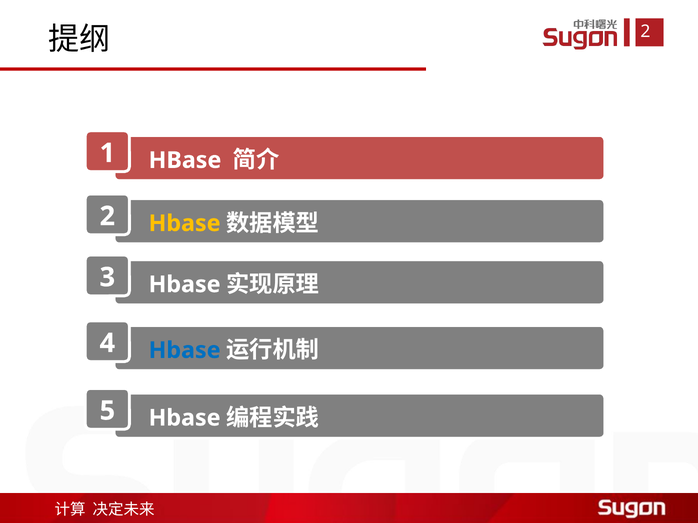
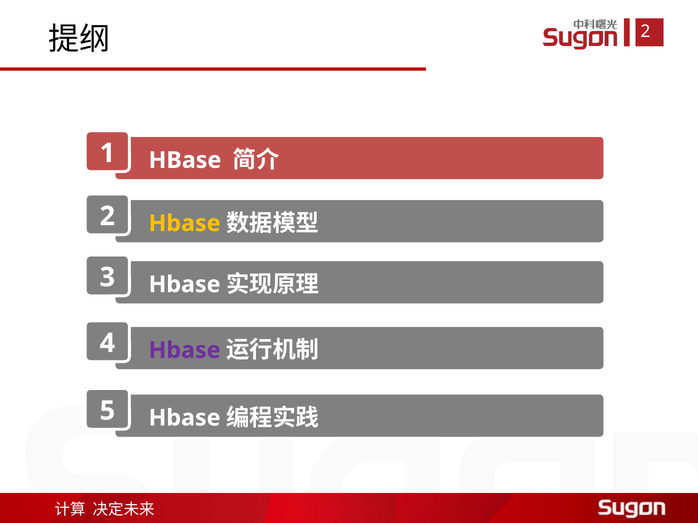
Hbase at (185, 351) colour: blue -> purple
